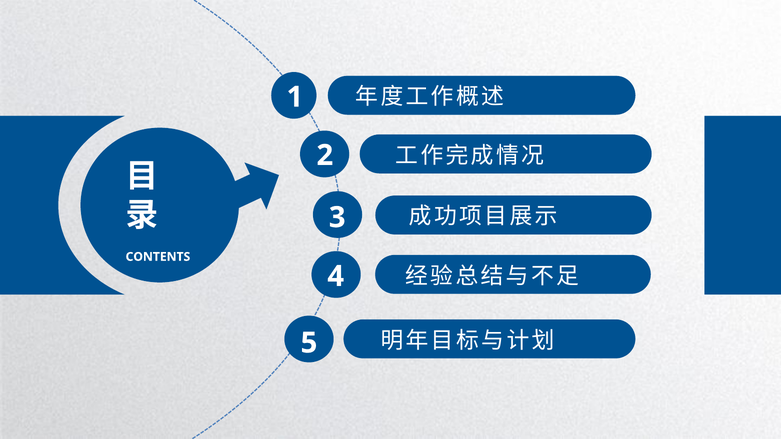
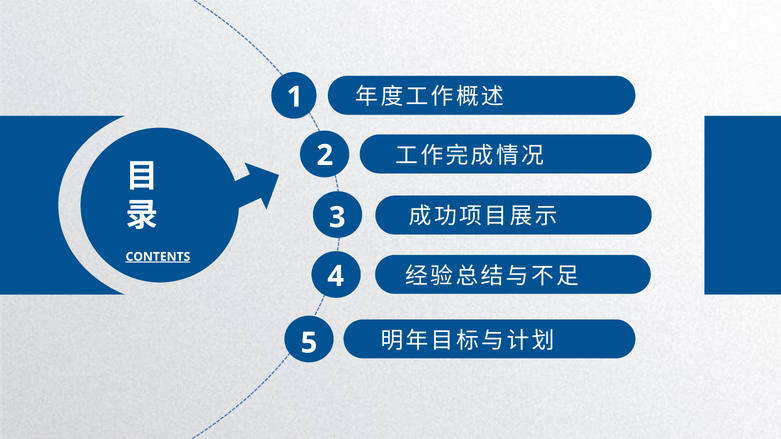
CONTENTS underline: none -> present
